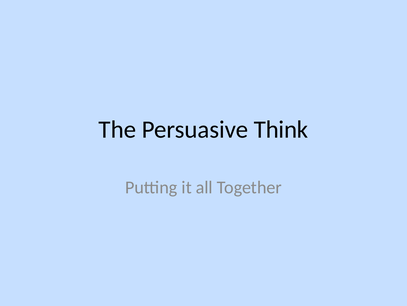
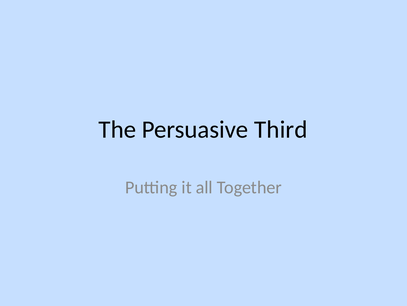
Think: Think -> Third
